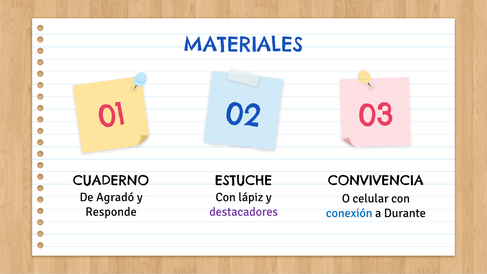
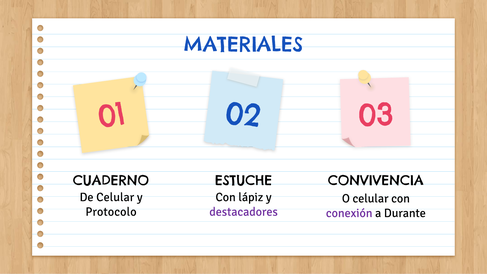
De Agradó: Agradó -> Celular
Responde: Responde -> Protocolo
conexión colour: blue -> purple
